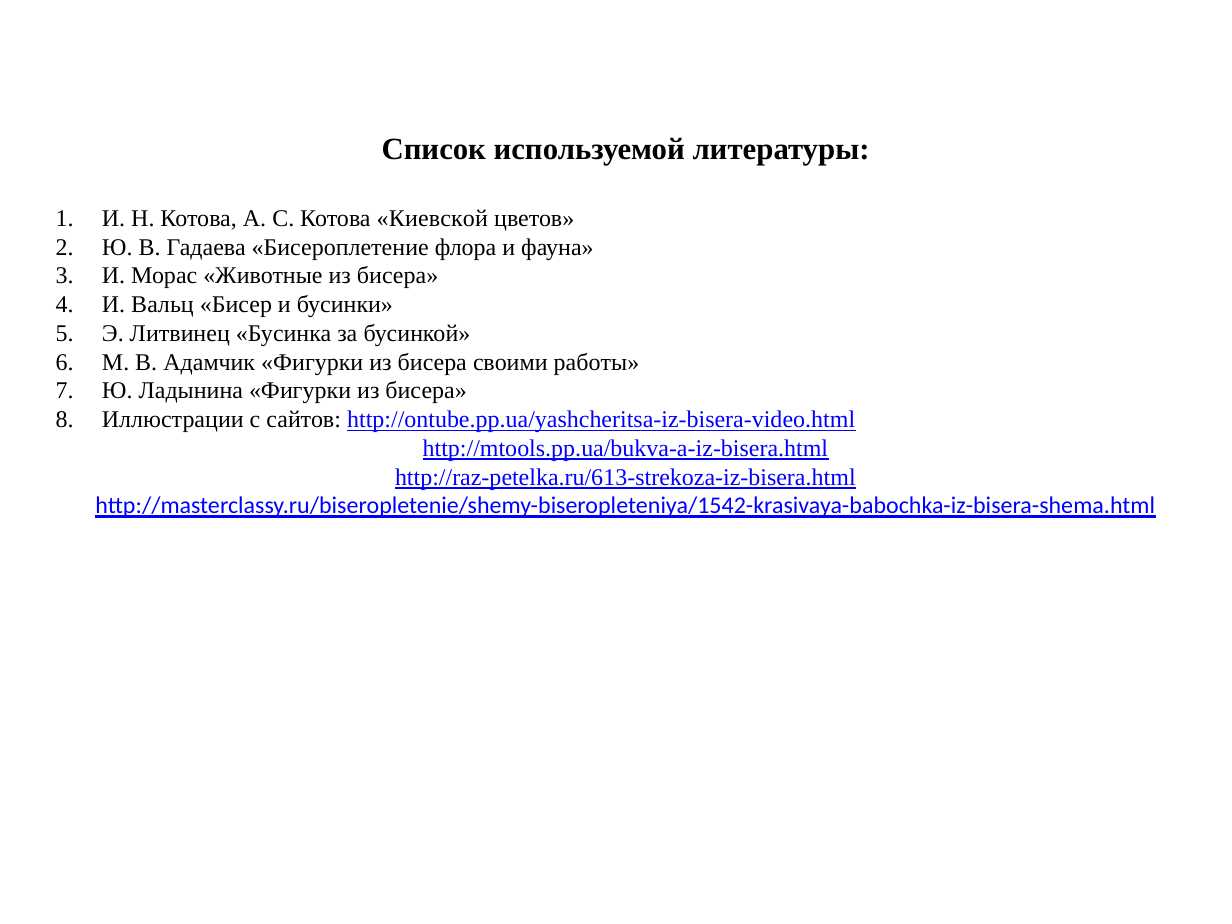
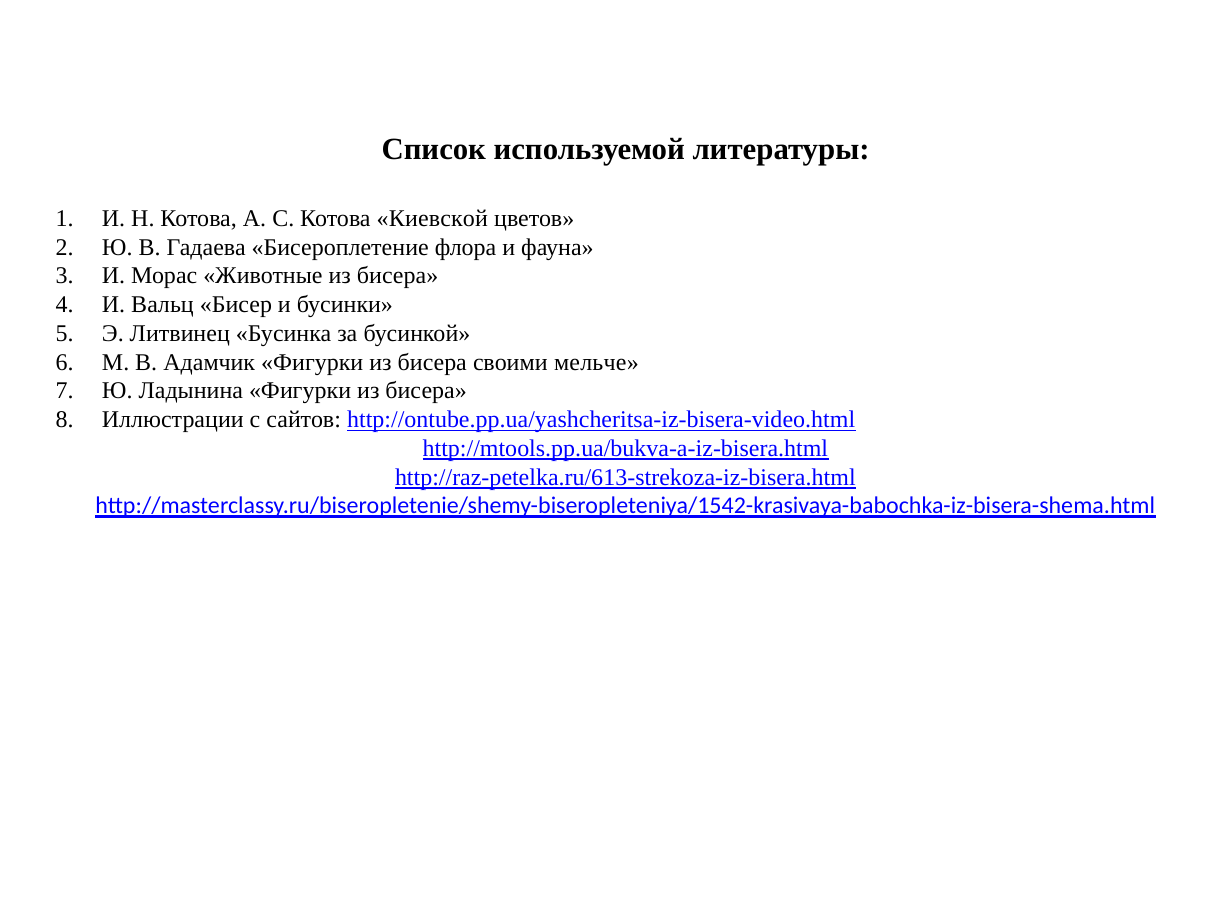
работы: работы -> мельче
